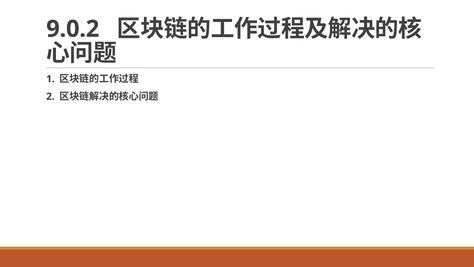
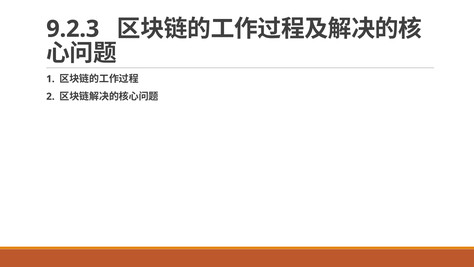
9.0.2: 9.0.2 -> 9.2.3
